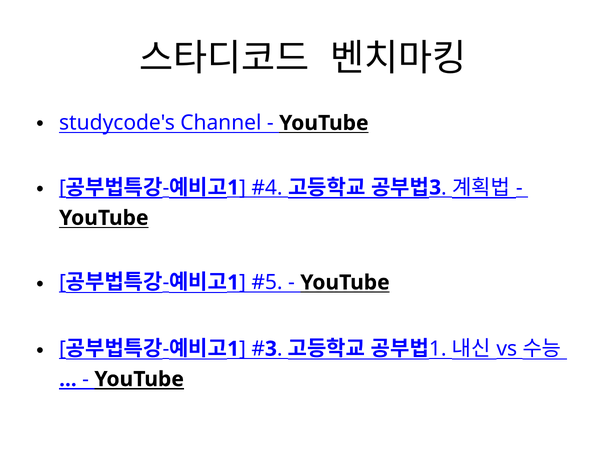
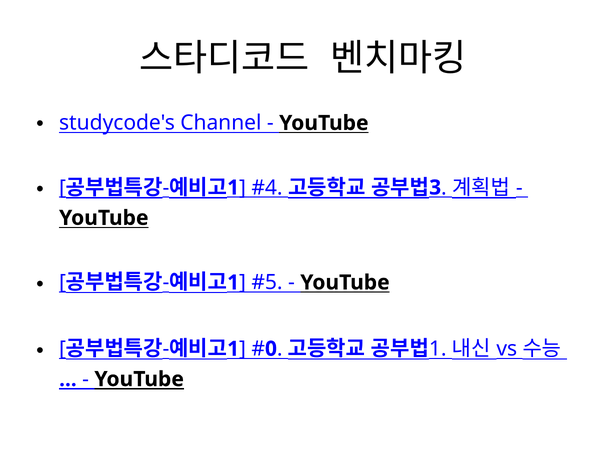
3 at (271, 349): 3 -> 0
